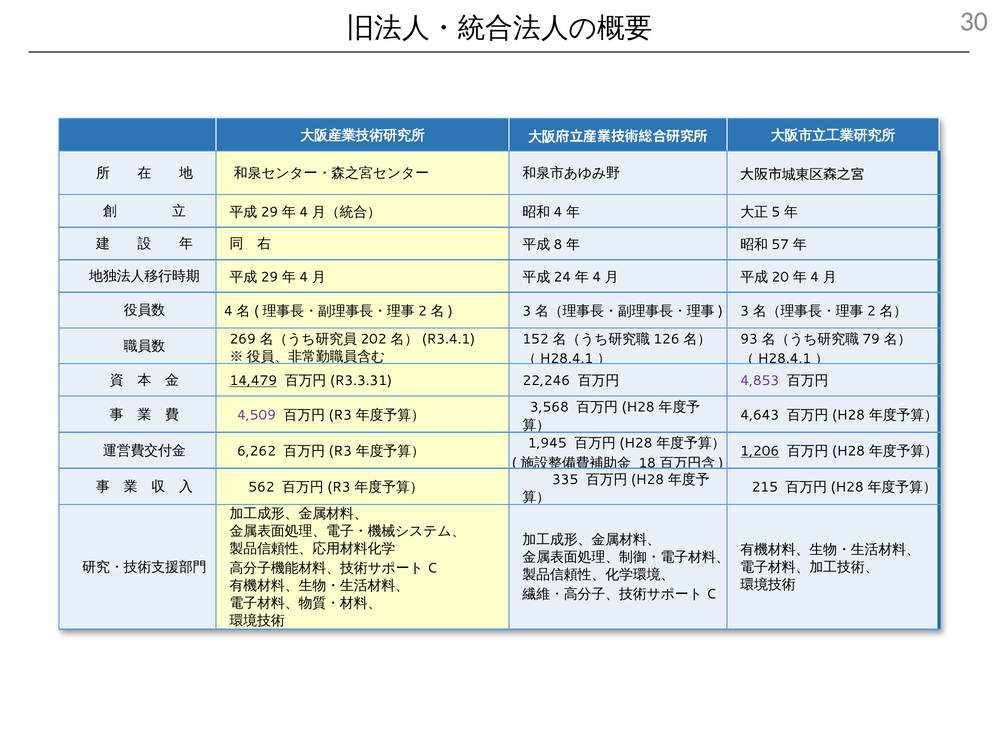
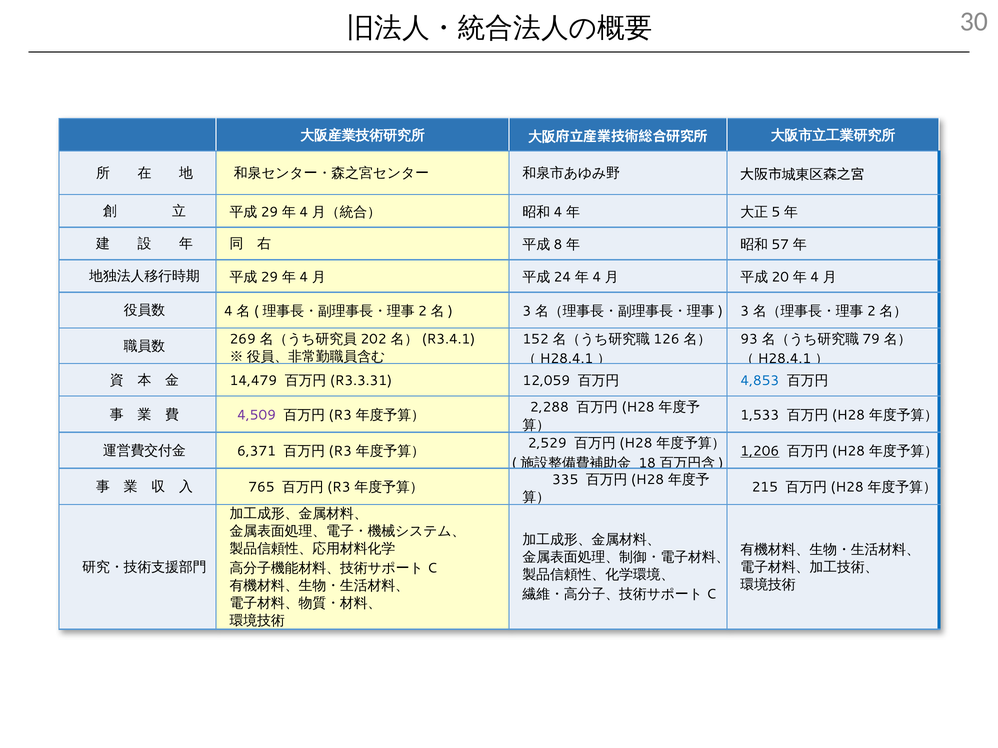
14,479 underline: present -> none
22,246: 22,246 -> 12,059
4,853 colour: purple -> blue
3,568: 3,568 -> 2,288
4,643: 4,643 -> 1,533
1,945: 1,945 -> 2,529
6,262: 6,262 -> 6,371
562: 562 -> 765
